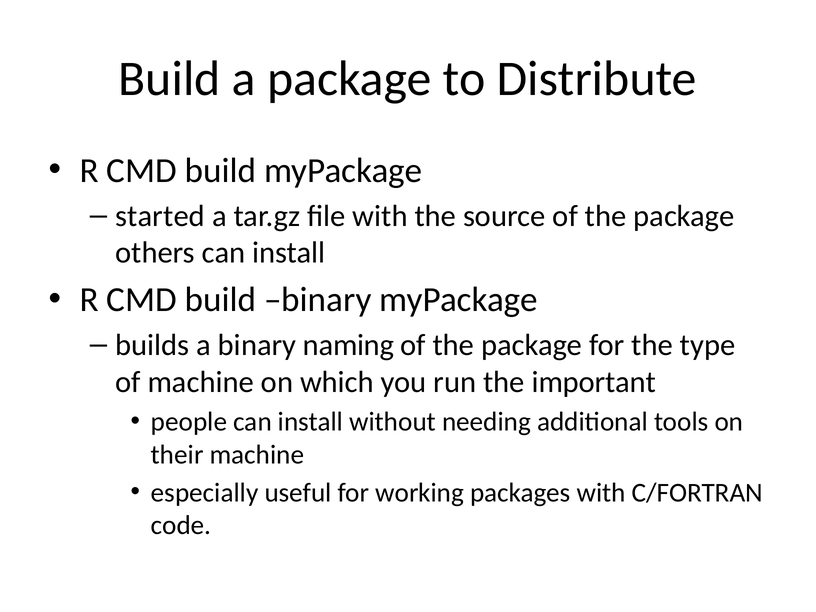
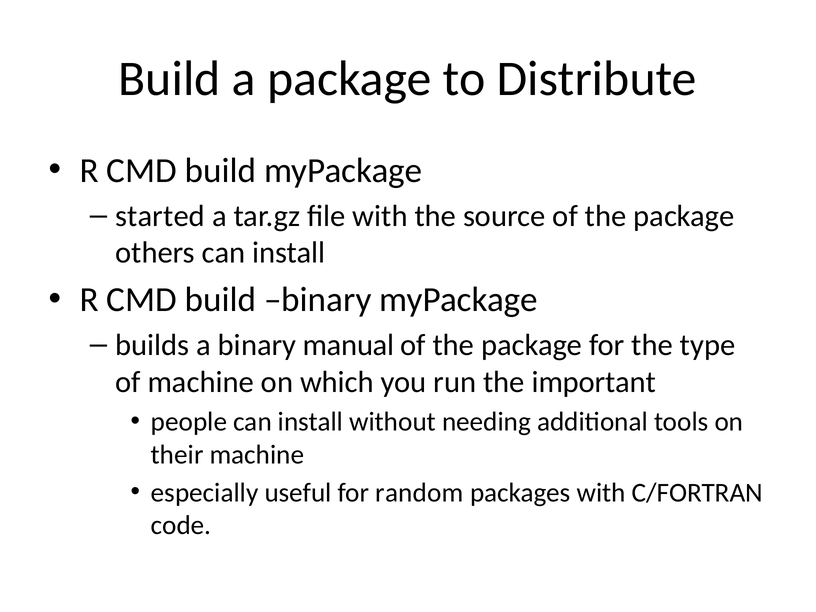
naming: naming -> manual
working: working -> random
